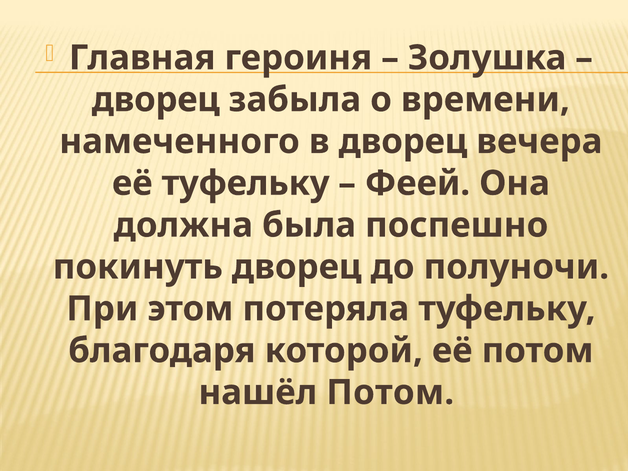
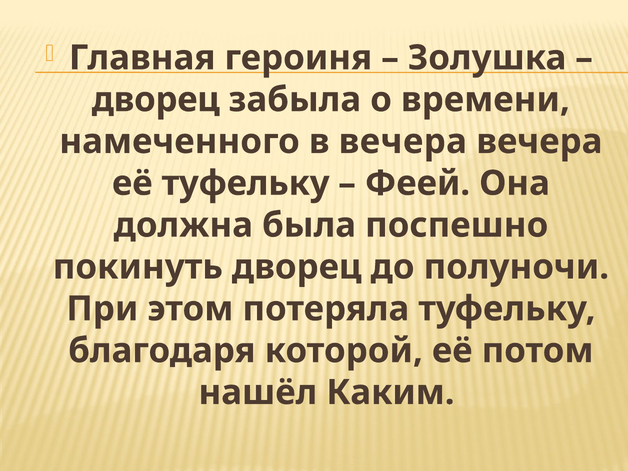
в дворец: дворец -> вечера
нашёл Потом: Потом -> Каким
